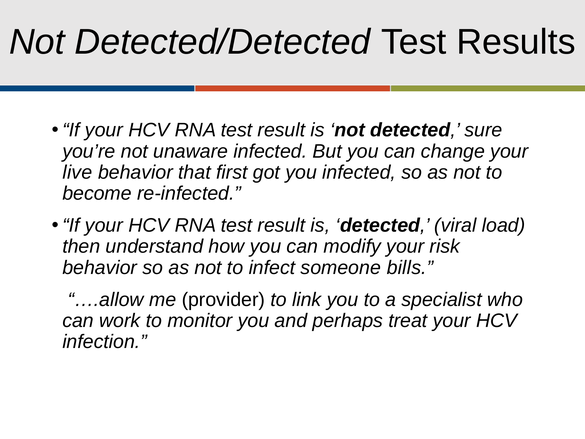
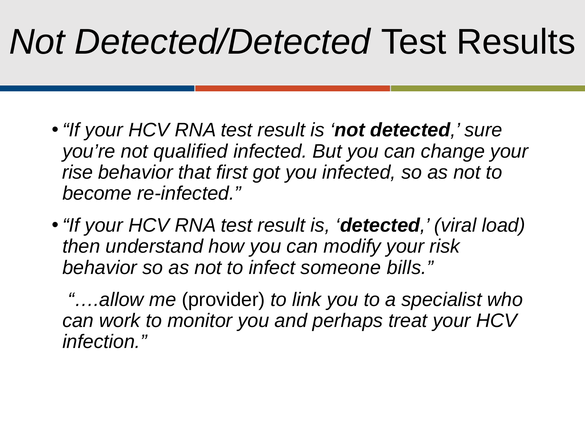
unaware: unaware -> qualified
live: live -> rise
